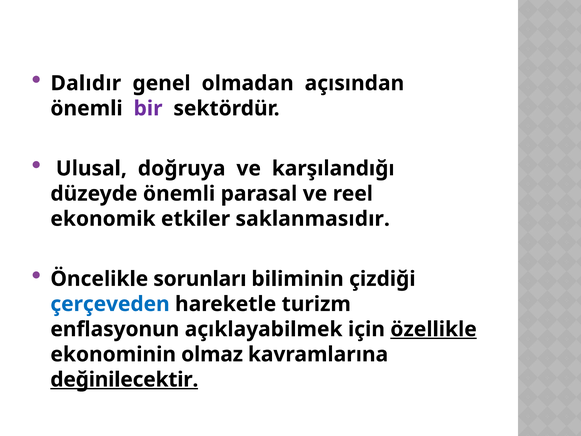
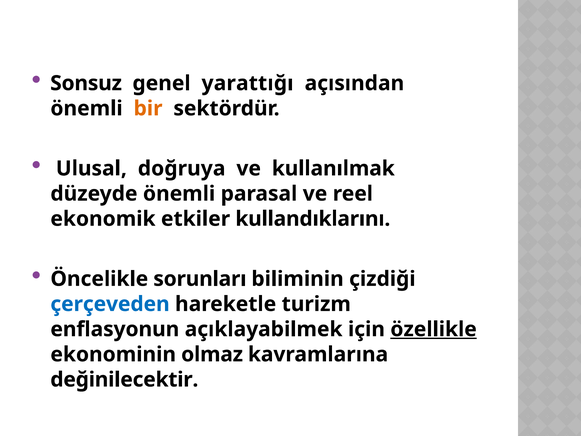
Dalıdır: Dalıdır -> Sonsuz
olmadan: olmadan -> yarattığı
bir colour: purple -> orange
karşılandığı: karşılandığı -> kullanılmak
saklanmasıdır: saklanmasıdır -> kullandıklarını
değinilecektir underline: present -> none
